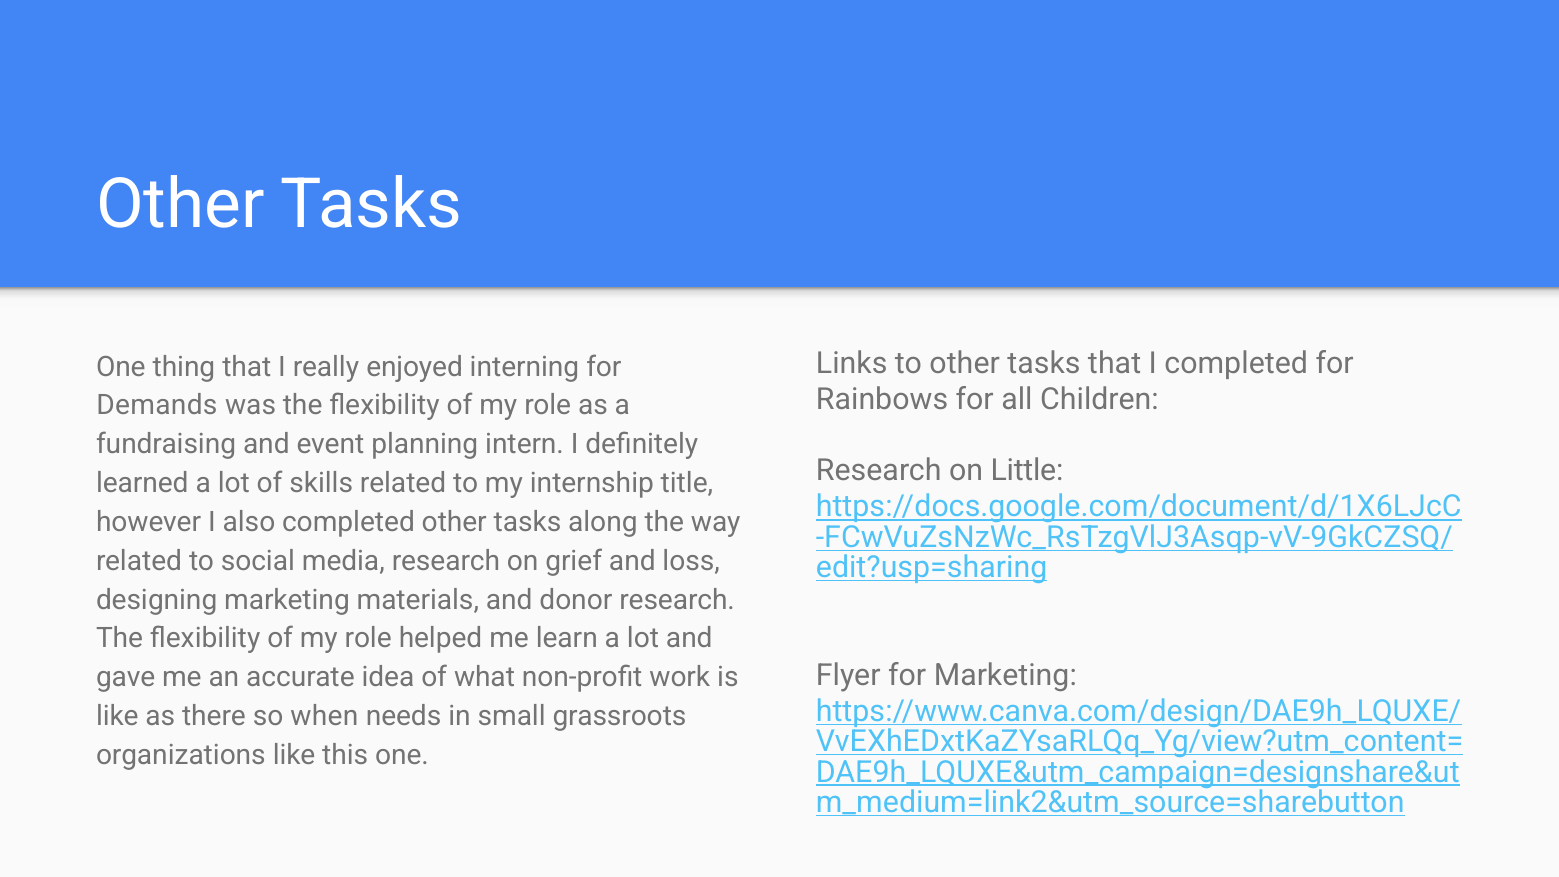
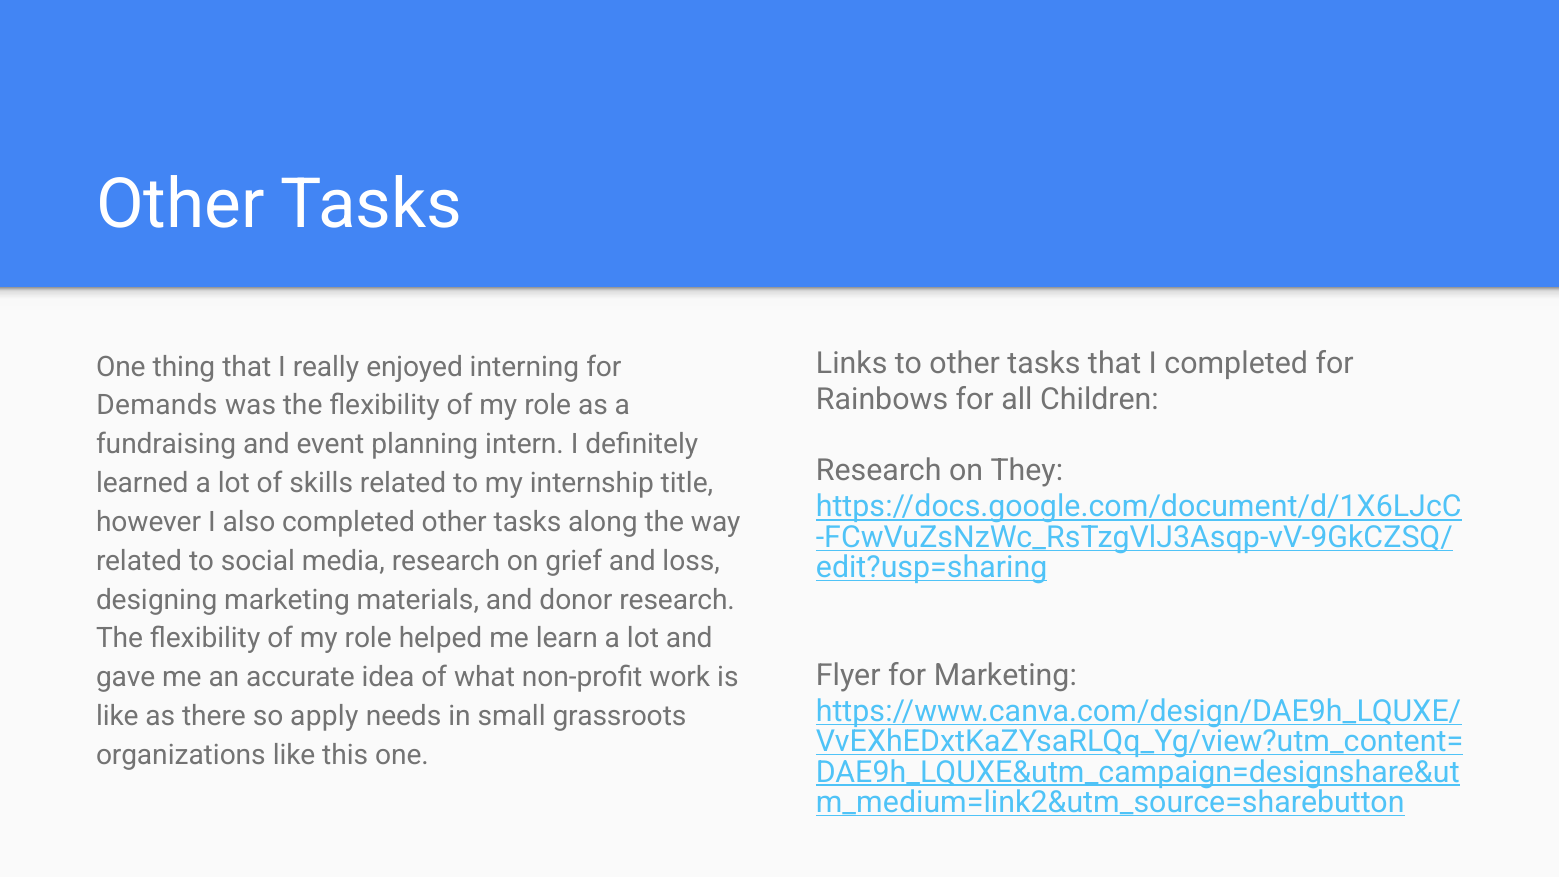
Little: Little -> They
when: when -> apply
